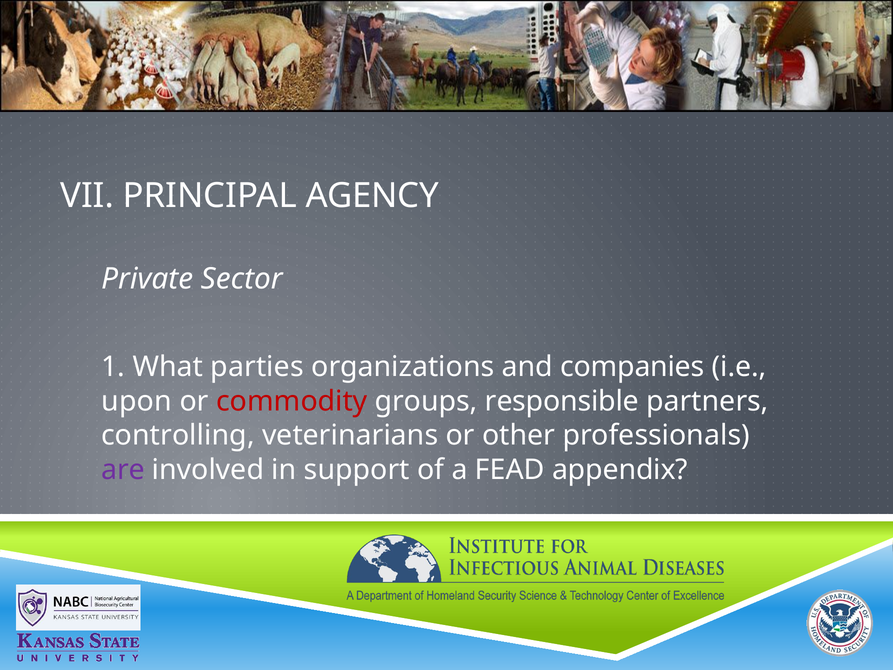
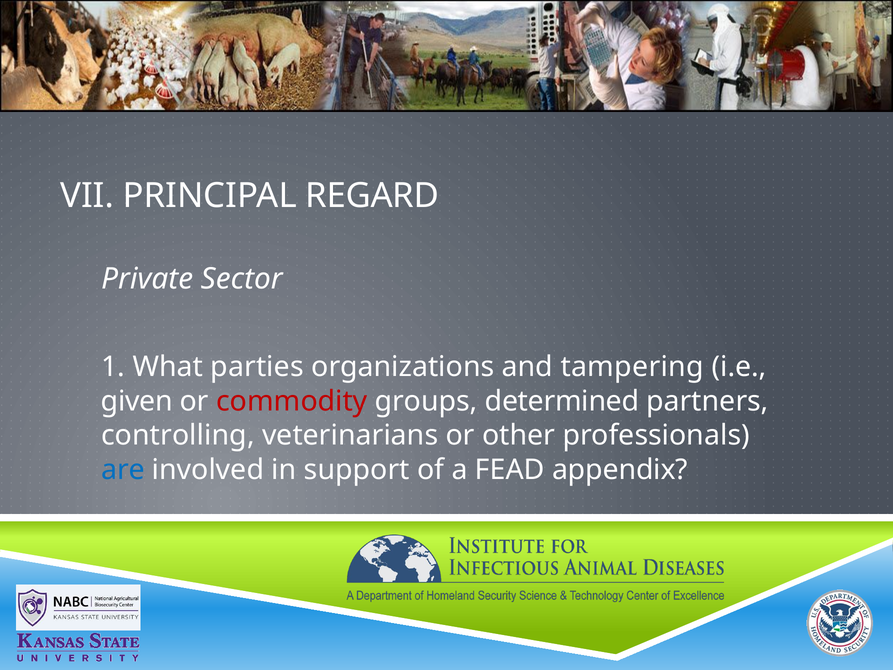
AGENCY: AGENCY -> REGARD
companies: companies -> tampering
upon: upon -> given
responsible: responsible -> determined
are colour: purple -> blue
